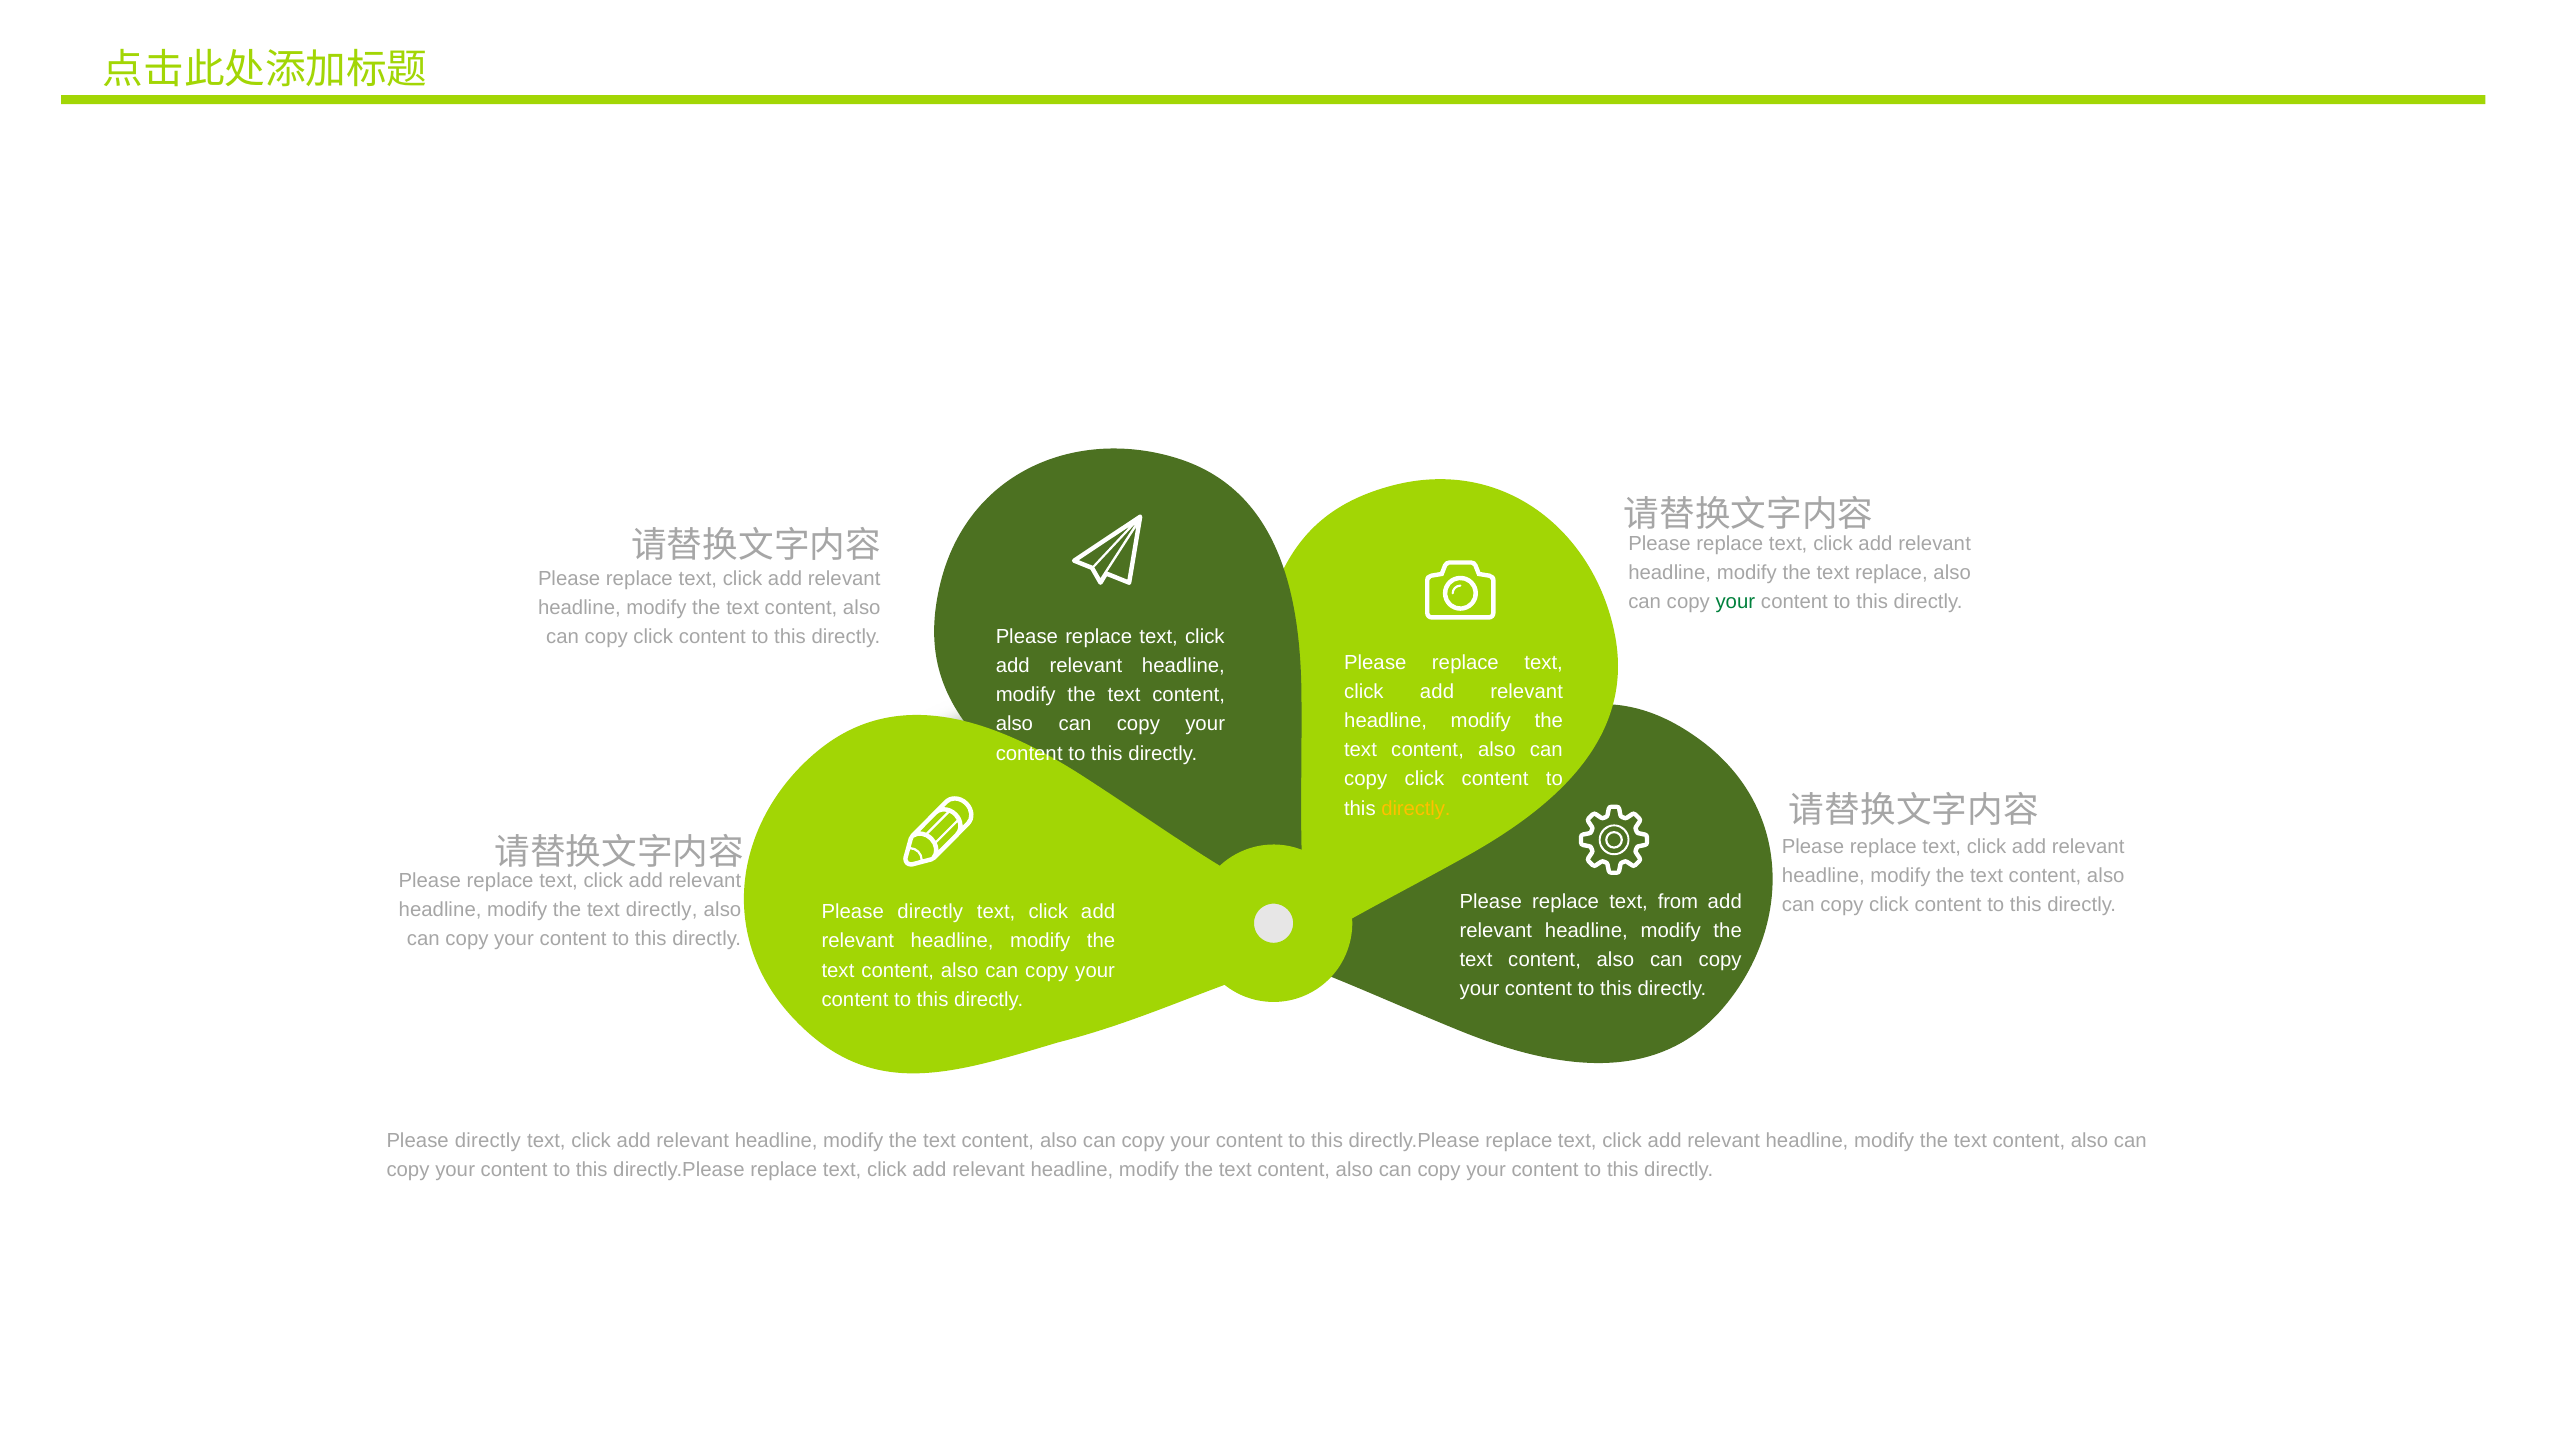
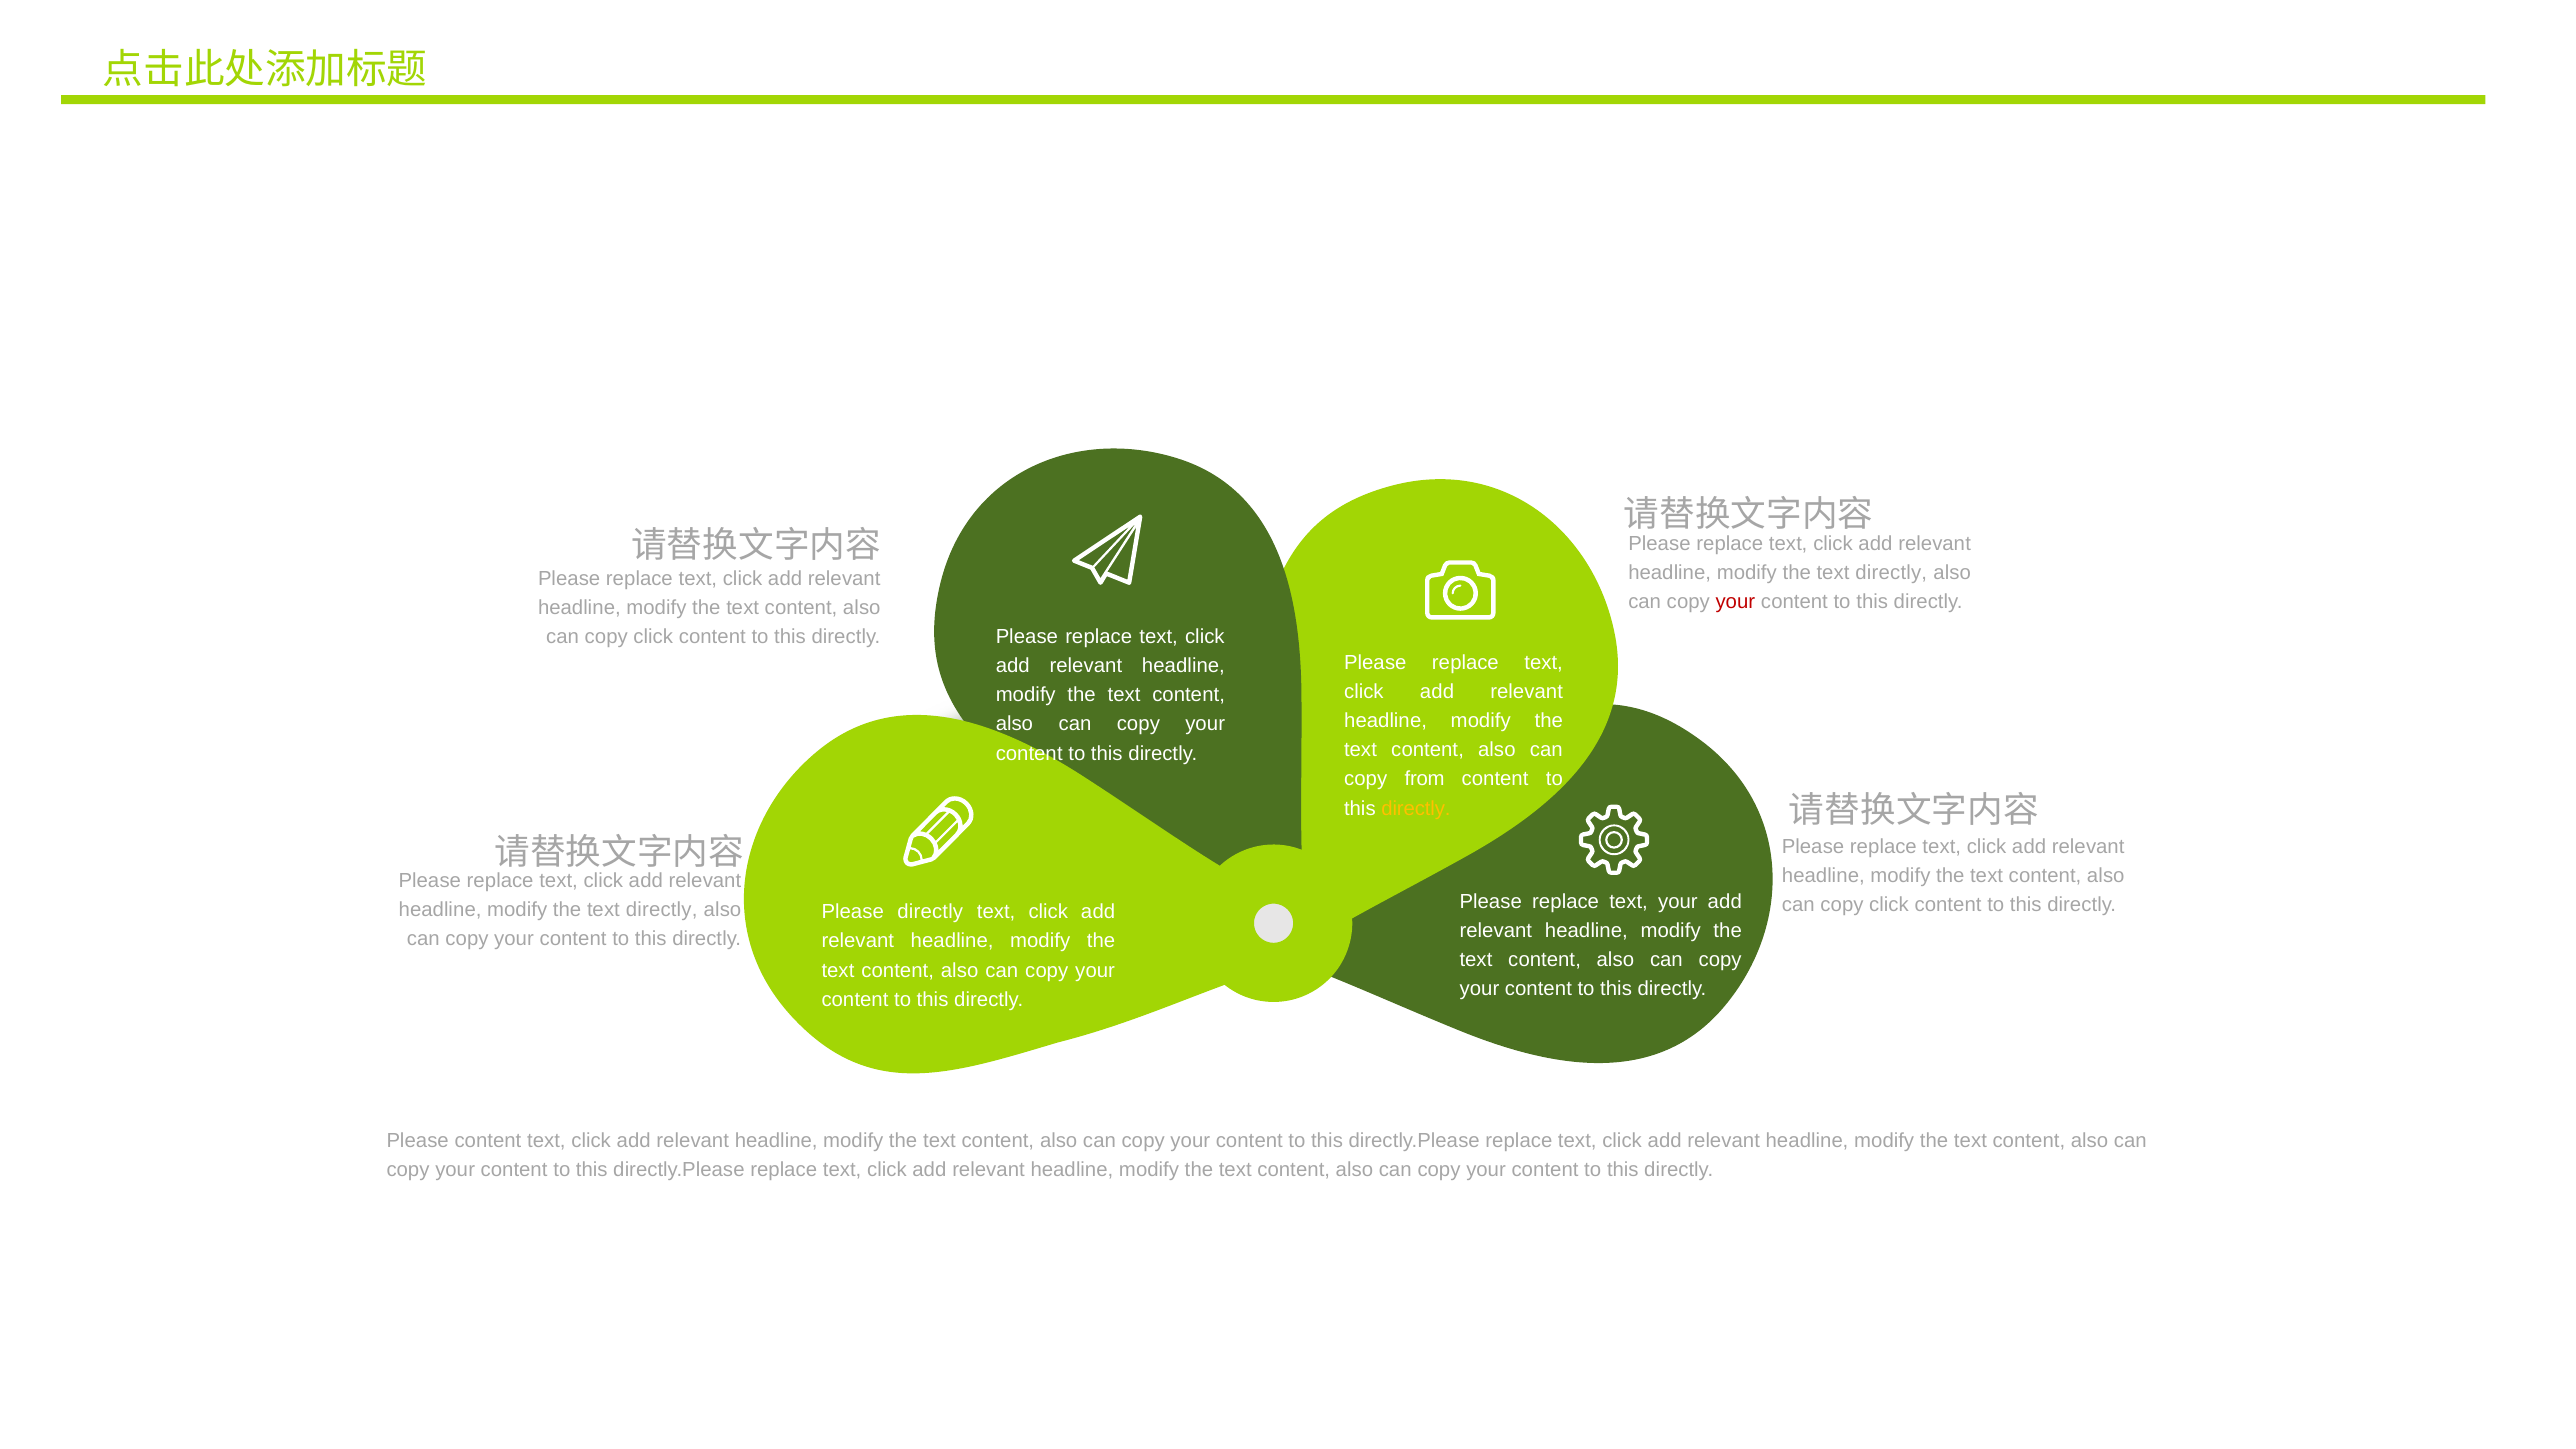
replace at (1891, 573): replace -> directly
your at (1735, 602) colour: green -> red
click at (1424, 779): click -> from
text from: from -> your
directly at (488, 1140): directly -> content
